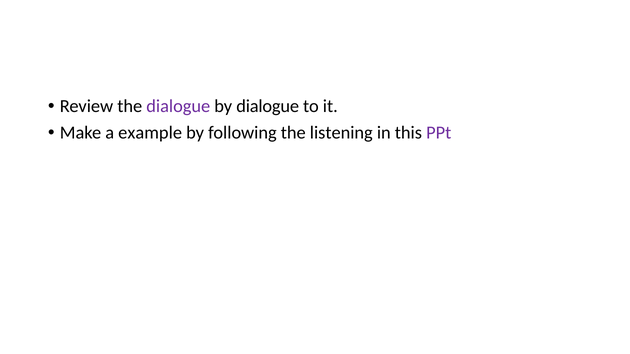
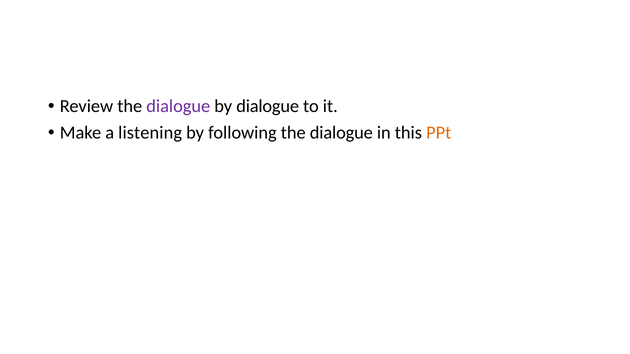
example: example -> listening
following the listening: listening -> dialogue
PPt colour: purple -> orange
